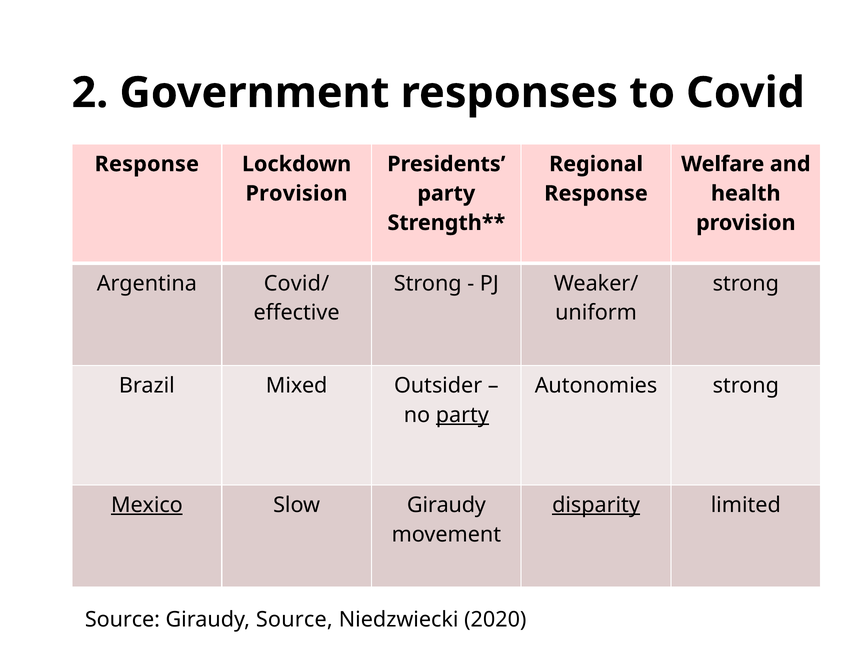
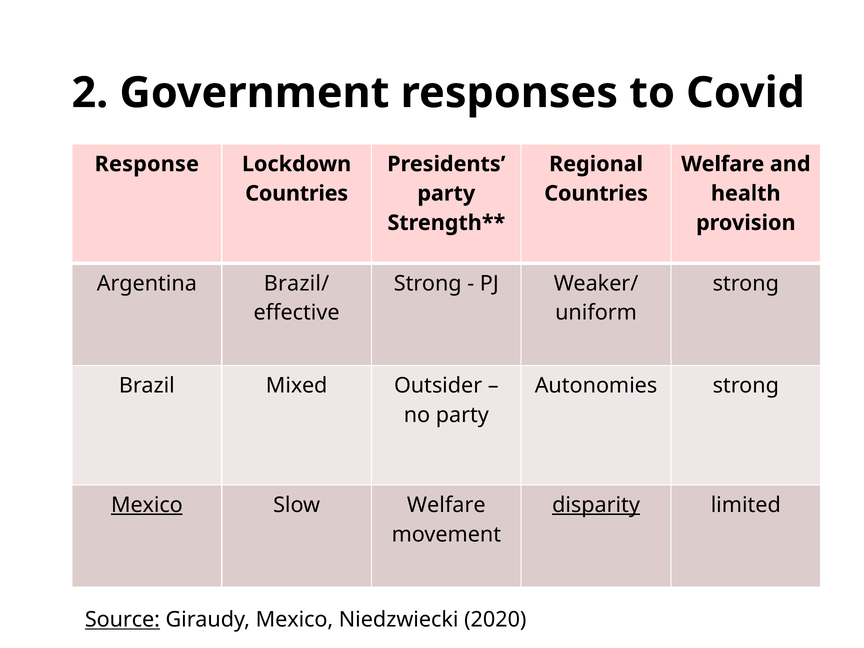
Provision at (296, 193): Provision -> Countries
Response at (596, 193): Response -> Countries
Covid/: Covid/ -> Brazil/
party at (462, 415) underline: present -> none
Slow Giraudy: Giraudy -> Welfare
Source at (122, 620) underline: none -> present
Giraudy Source: Source -> Mexico
